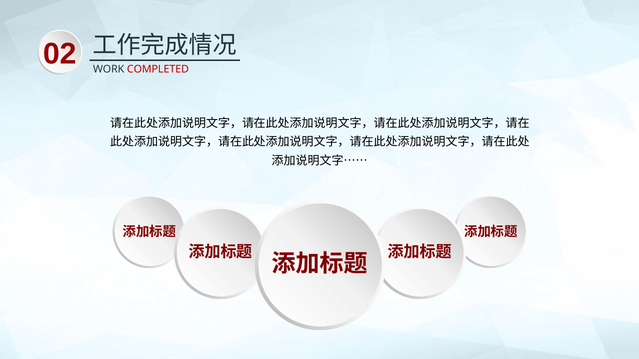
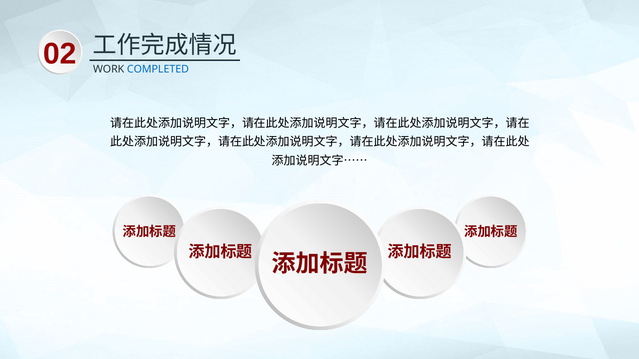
COMPLETED colour: red -> blue
